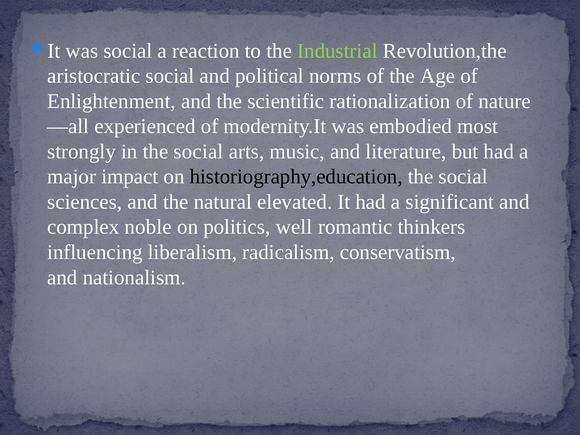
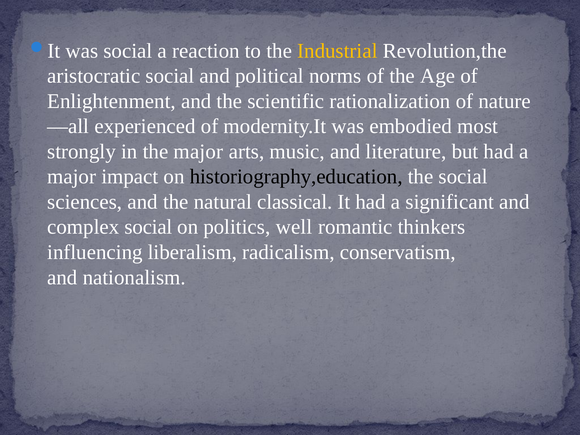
Industrial colour: light green -> yellow
in the social: social -> major
elevated: elevated -> classical
complex noble: noble -> social
